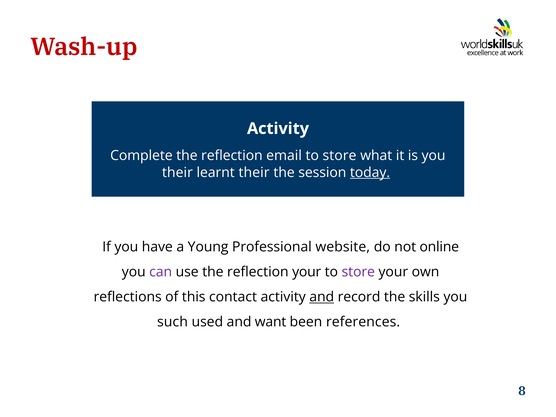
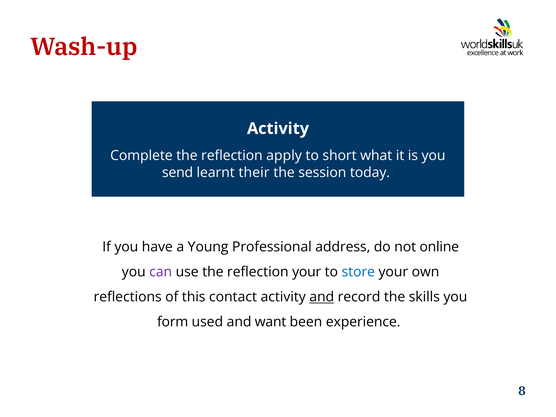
email: email -> apply
store at (339, 156): store -> short
their at (177, 172): their -> send
today underline: present -> none
website: website -> address
store at (358, 272) colour: purple -> blue
such: such -> form
references: references -> experience
